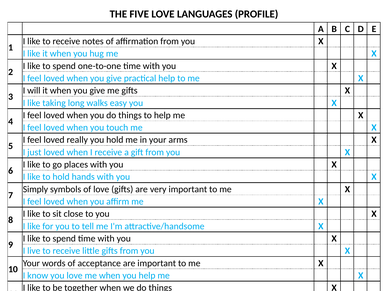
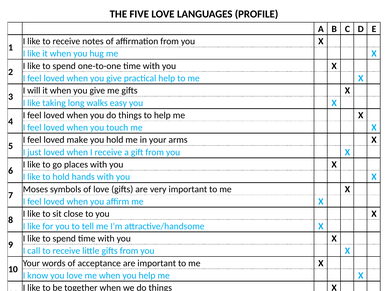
loved really: really -> make
Simply: Simply -> Moses
live: live -> call
